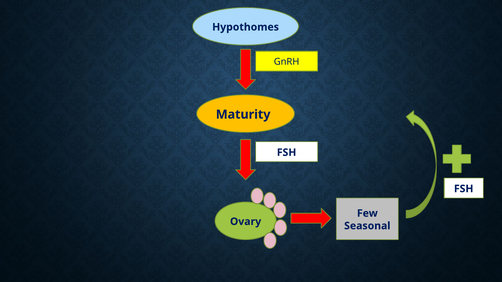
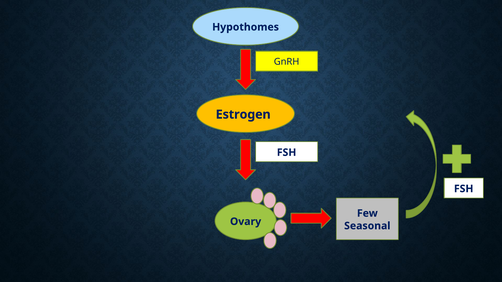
Maturity: Maturity -> Estrogen
